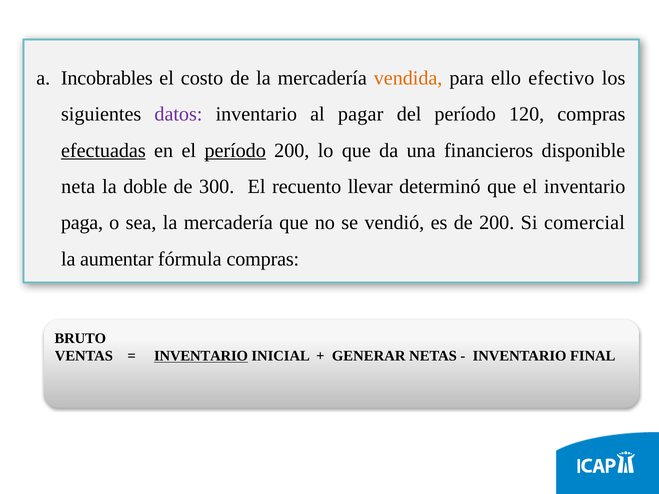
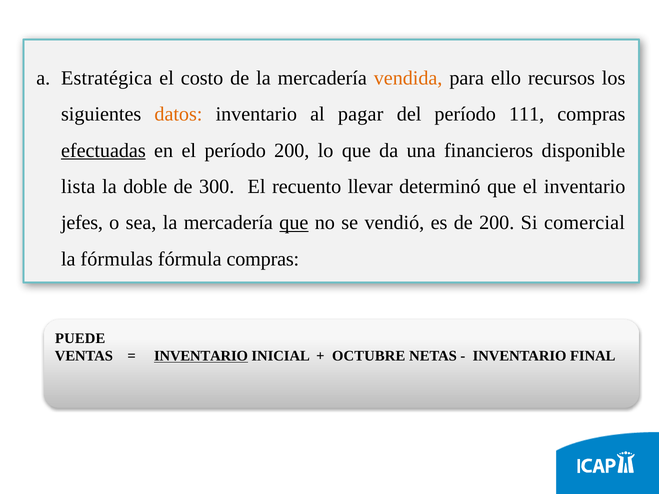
Incobrables: Incobrables -> Estratégica
efectivo: efectivo -> recursos
datos colour: purple -> orange
120: 120 -> 111
período at (235, 151) underline: present -> none
neta: neta -> lista
paga: paga -> jefes
que at (294, 223) underline: none -> present
aumentar: aumentar -> fórmulas
BRUTO: BRUTO -> PUEDE
GENERAR: GENERAR -> OCTUBRE
